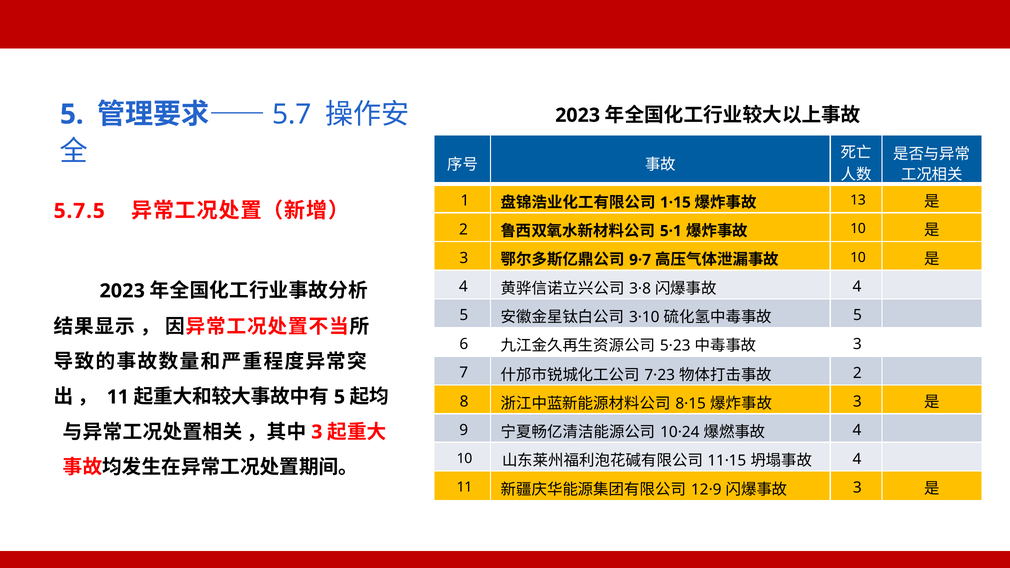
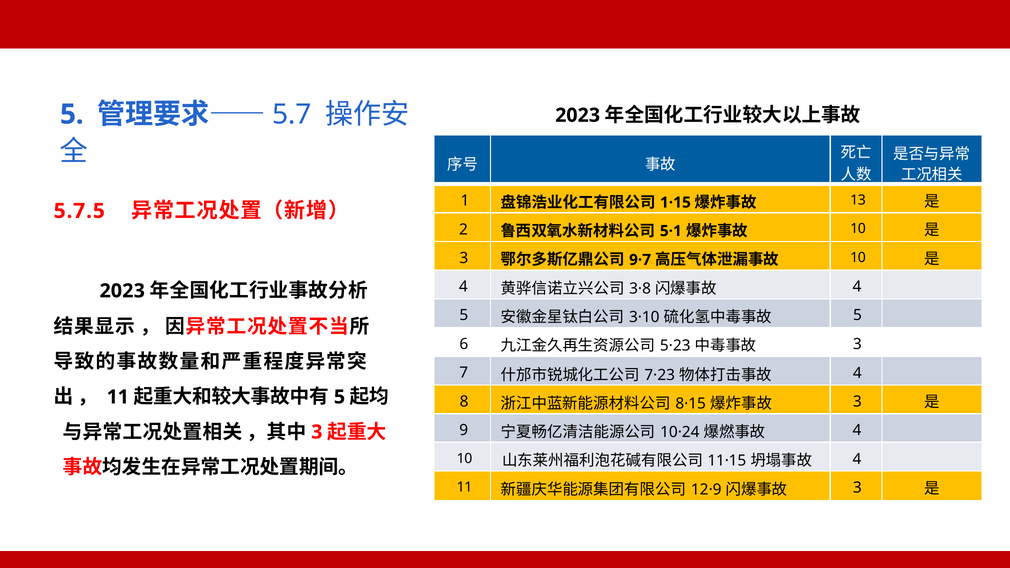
2 at (857, 373): 2 -> 4
